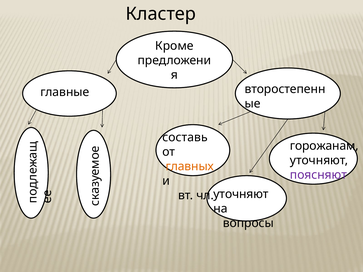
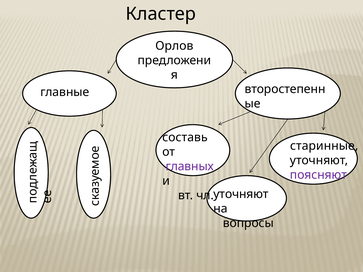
Кроме: Кроме -> Орлов
горожанам: горожанам -> старинные
главных colour: orange -> purple
